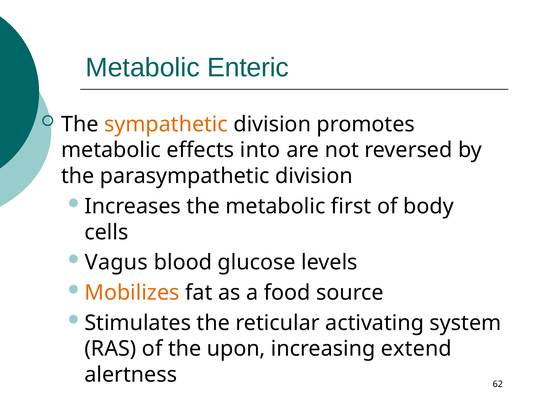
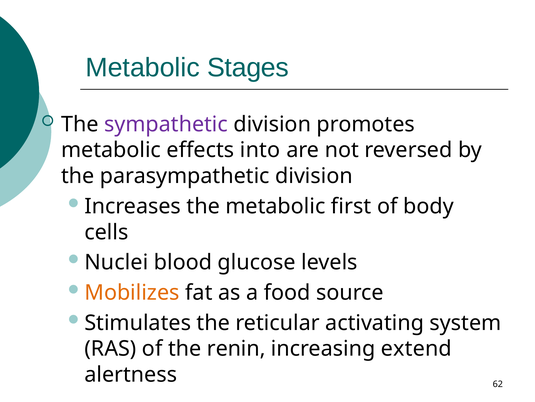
Enteric: Enteric -> Stages
sympathetic colour: orange -> purple
Vagus: Vagus -> Nuclei
upon: upon -> renin
